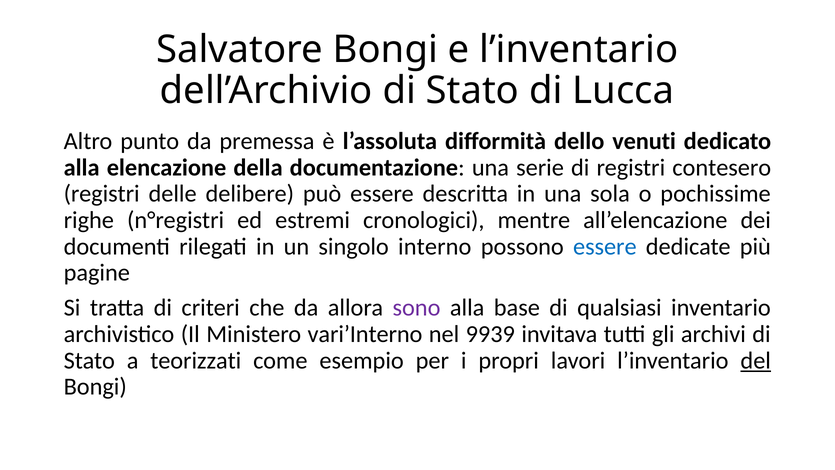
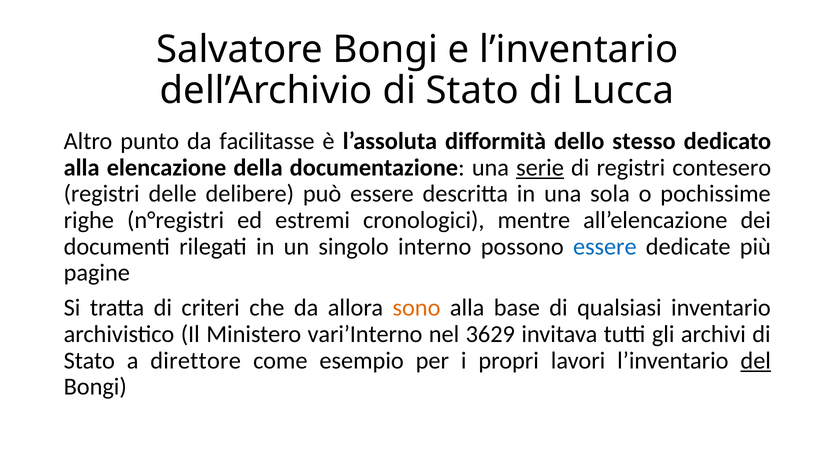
premessa: premessa -> facilitasse
venuti: venuti -> stesso
serie underline: none -> present
sono colour: purple -> orange
9939: 9939 -> 3629
teorizzati: teorizzati -> direttore
